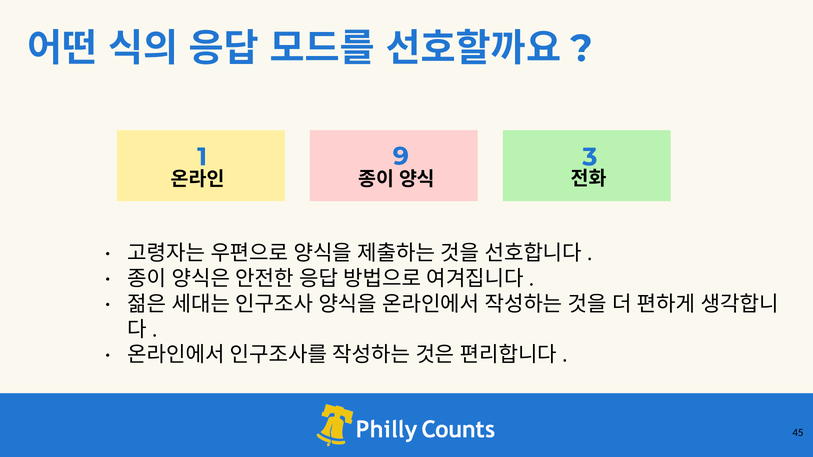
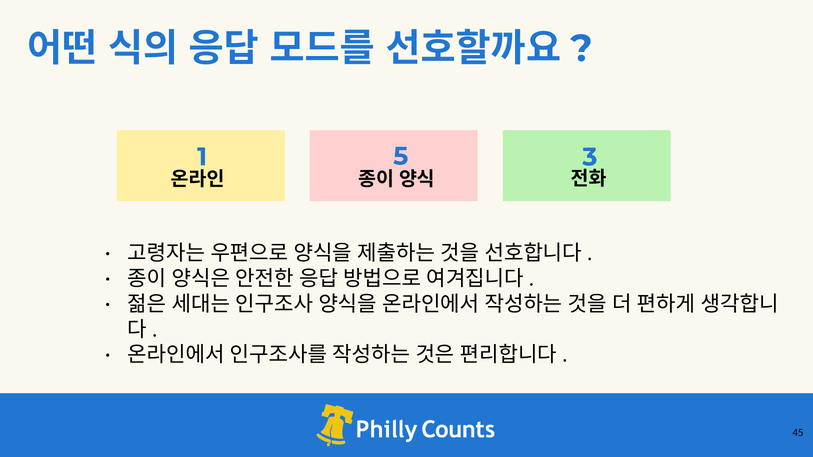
9: 9 -> 5
